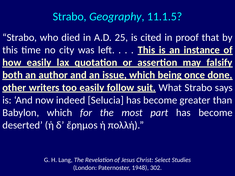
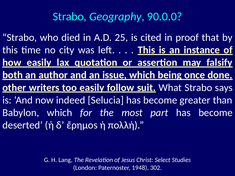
11.1.5: 11.1.5 -> 90.0.0
